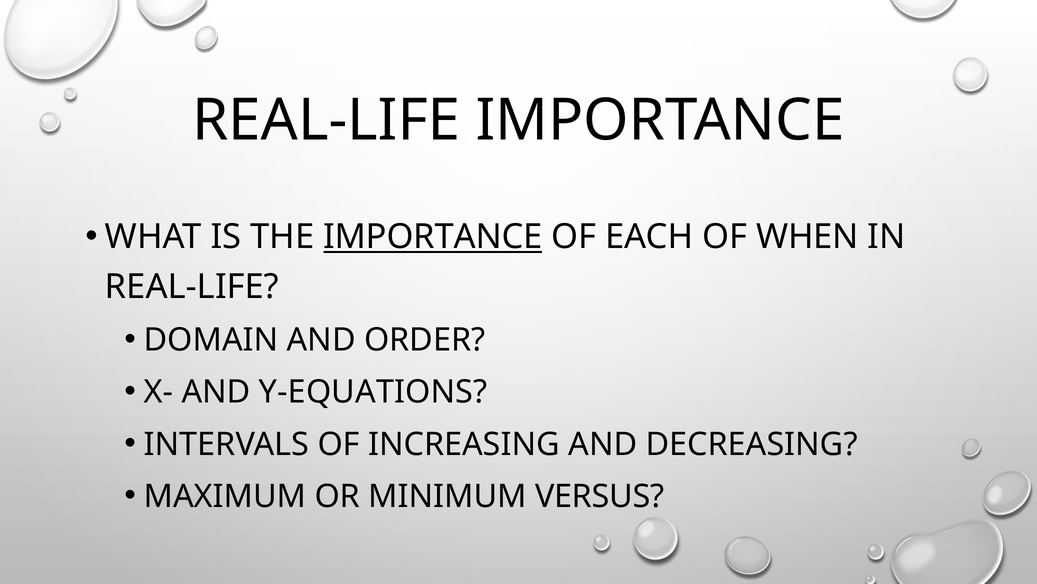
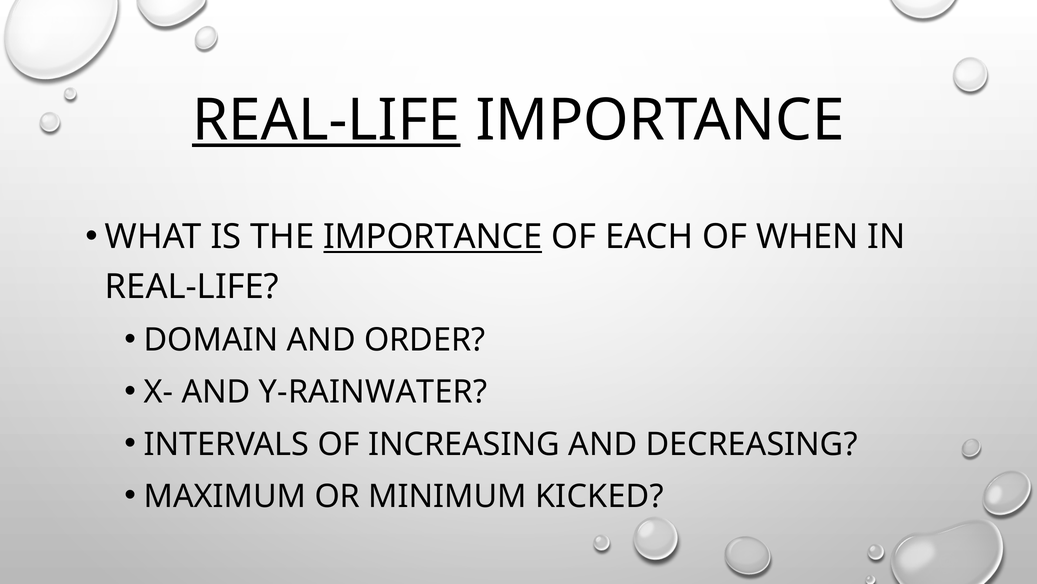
REAL-LIFE at (326, 120) underline: none -> present
Y-EQUATIONS: Y-EQUATIONS -> Y-RAINWATER
VERSUS: VERSUS -> KICKED
